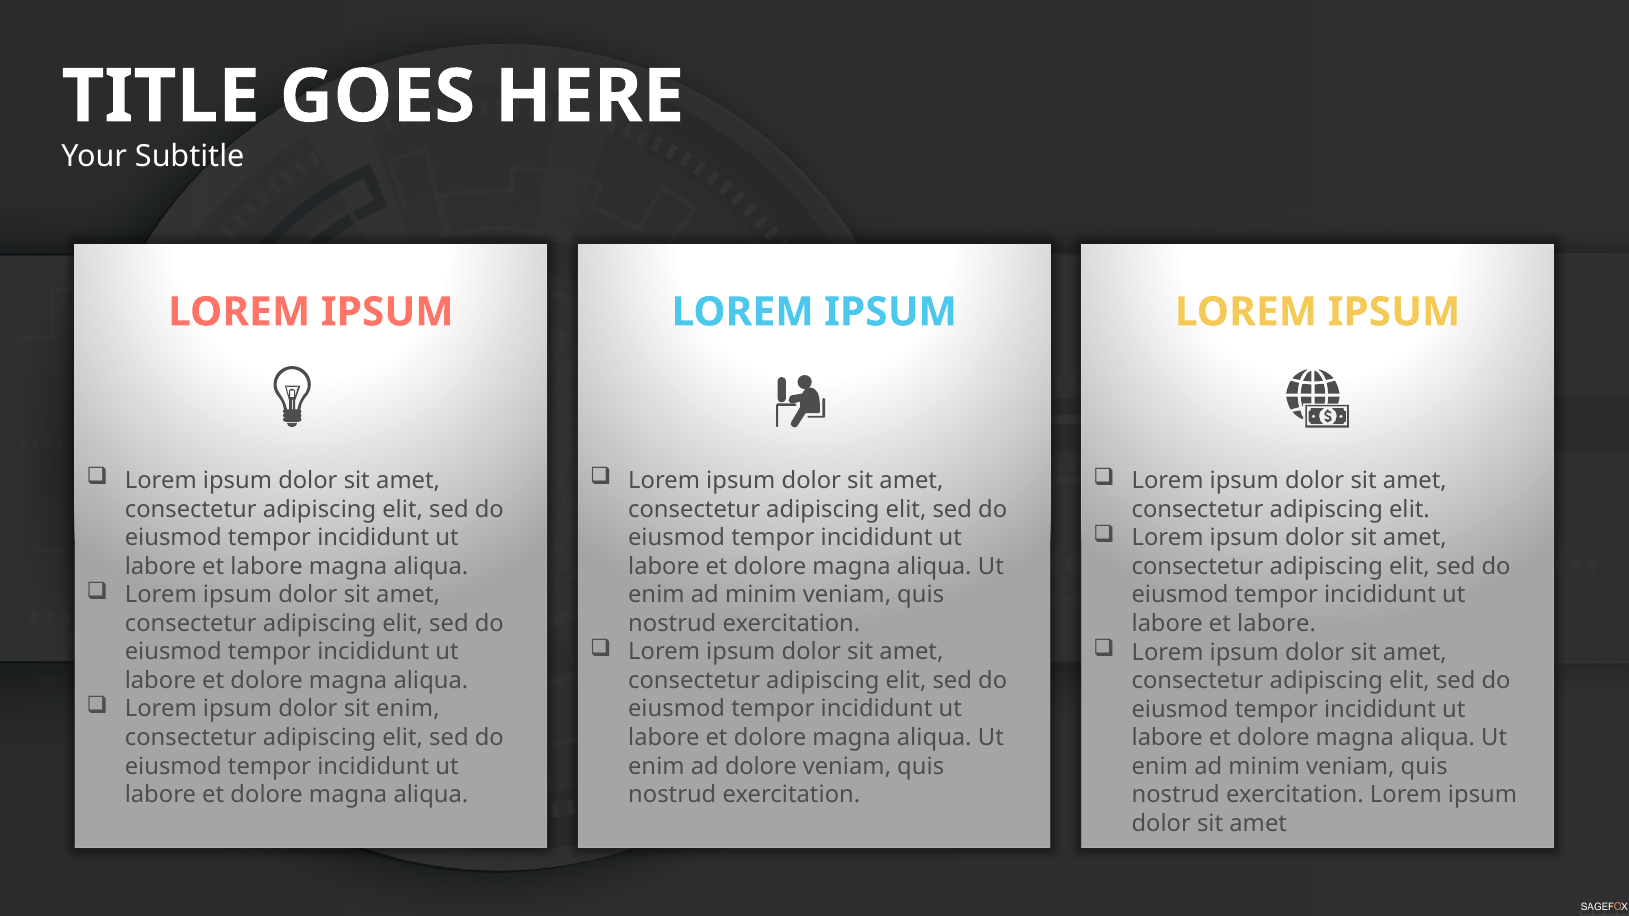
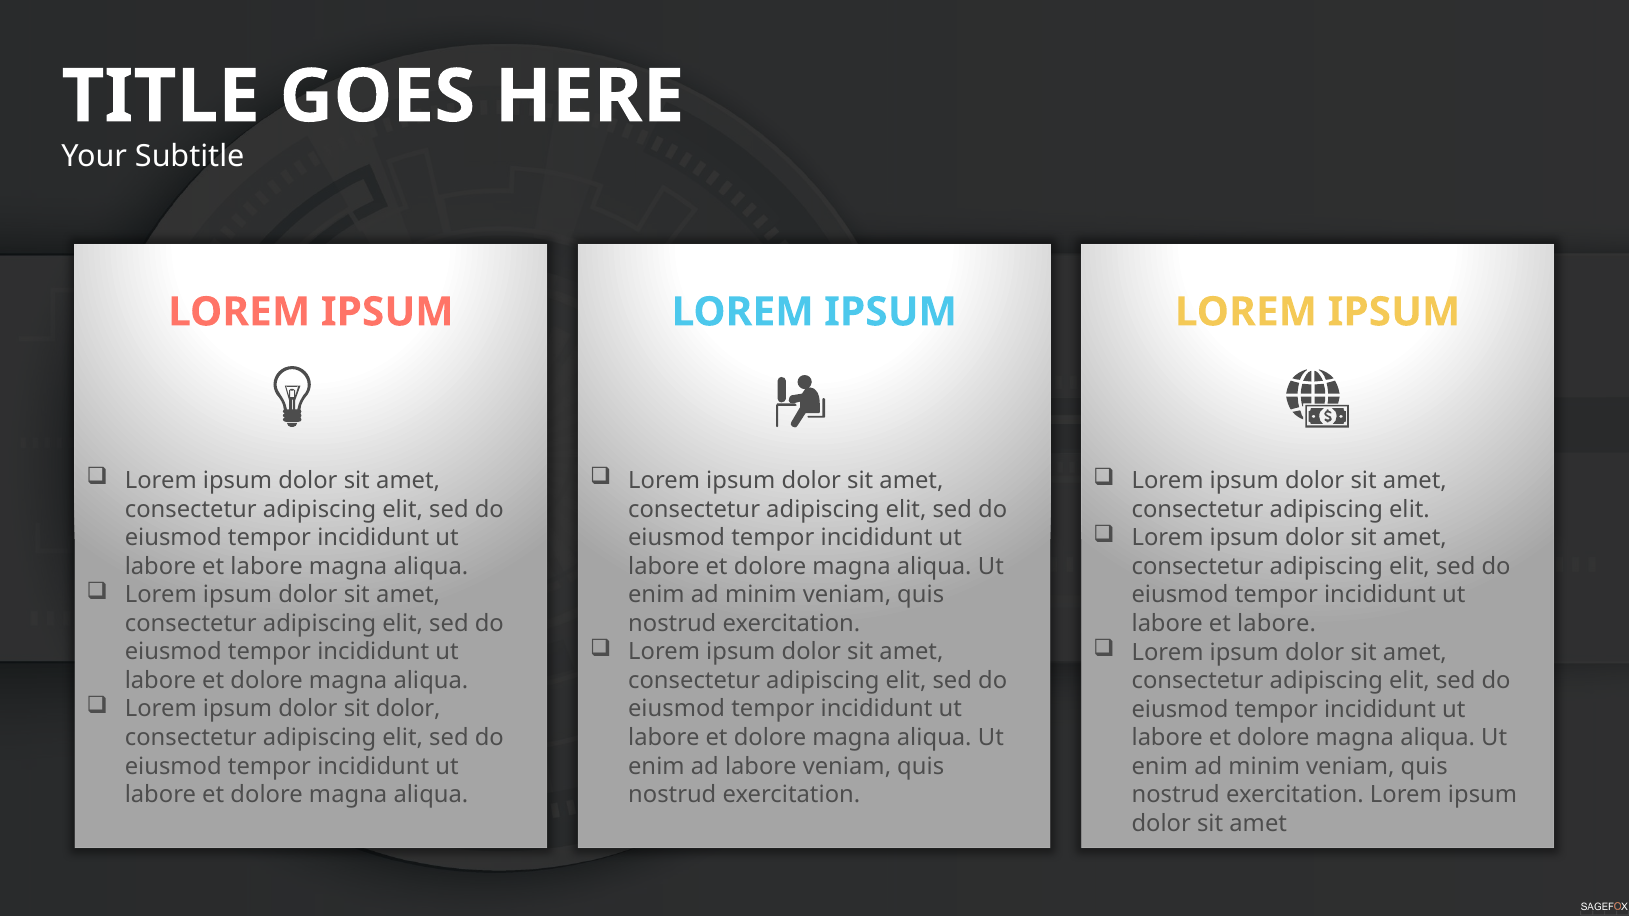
sit enim: enim -> dolor
ad dolore: dolore -> labore
